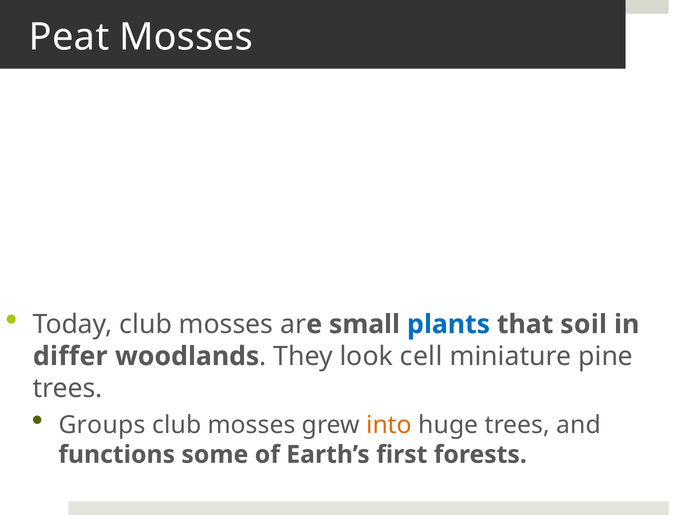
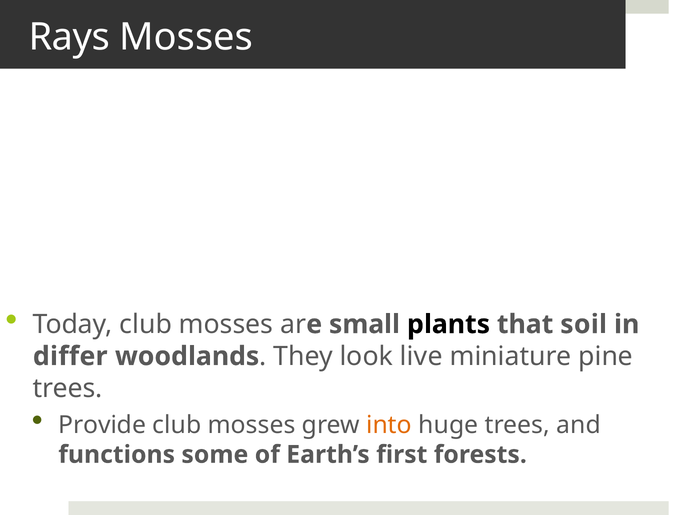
Peat: Peat -> Rays
plants colour: blue -> black
cell: cell -> live
Groups: Groups -> Provide
